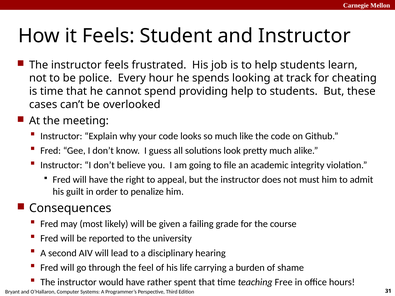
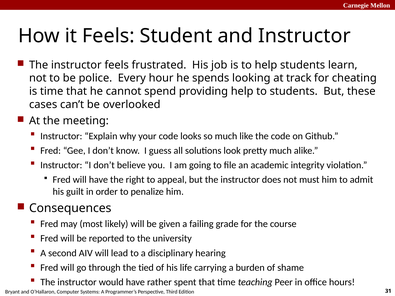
feel: feel -> tied
Free: Free -> Peer
